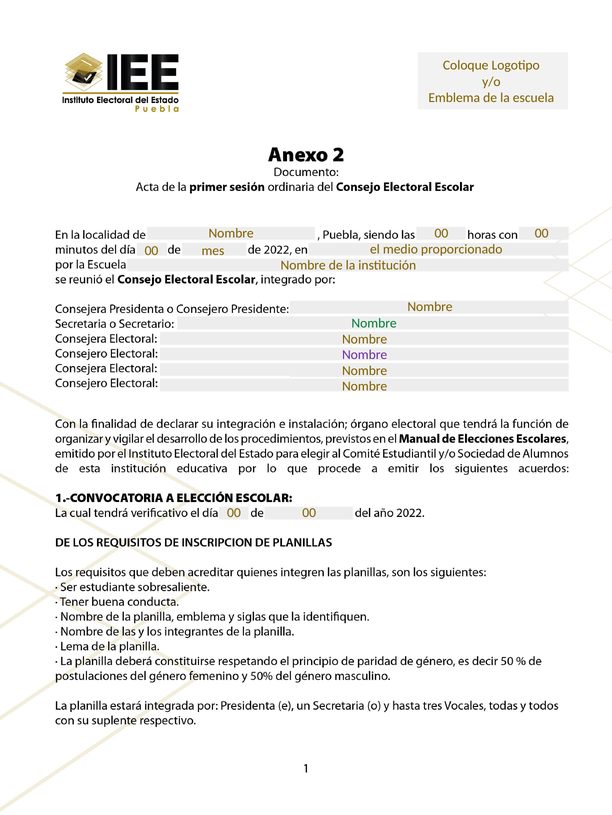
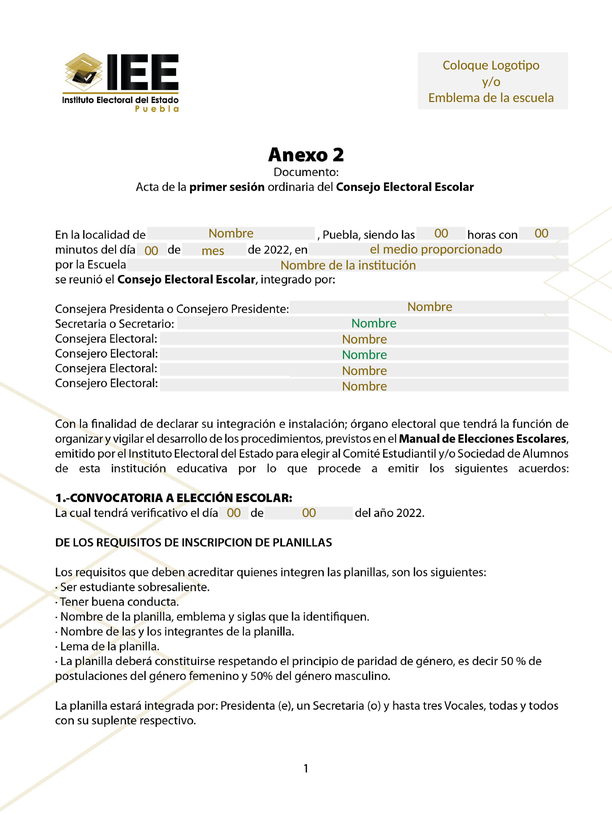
Nombre at (365, 355) colour: purple -> green
